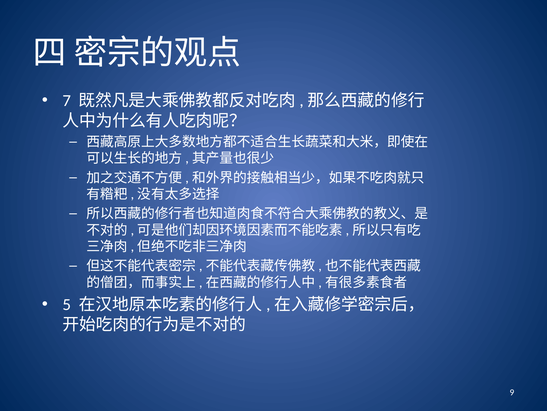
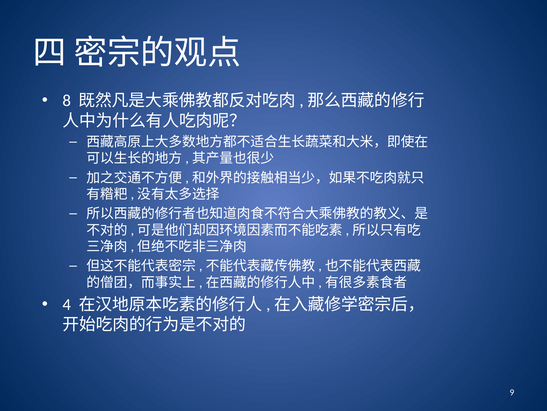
7: 7 -> 8
5: 5 -> 4
